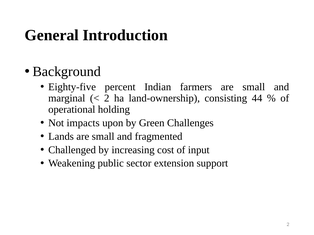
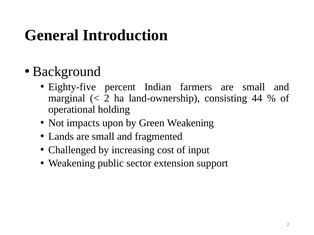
Green Challenges: Challenges -> Weakening
